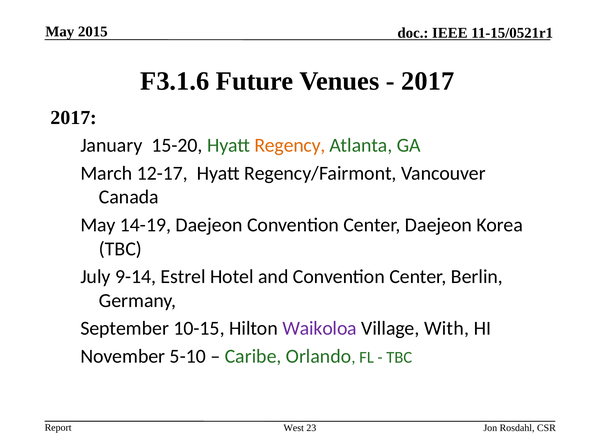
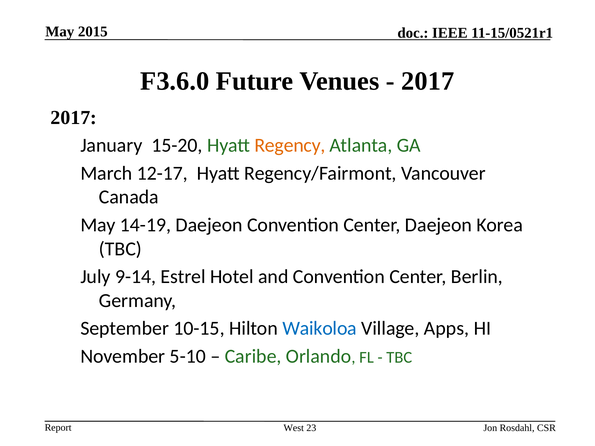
F3.1.6: F3.1.6 -> F3.6.0
Waikoloa colour: purple -> blue
With: With -> Apps
